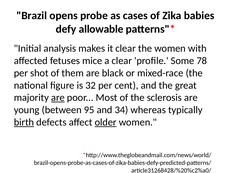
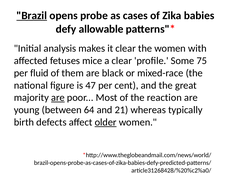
Brazil underline: none -> present
78: 78 -> 75
shot: shot -> fluid
32: 32 -> 47
sclerosis: sclerosis -> reaction
95: 95 -> 64
34: 34 -> 21
birth underline: present -> none
